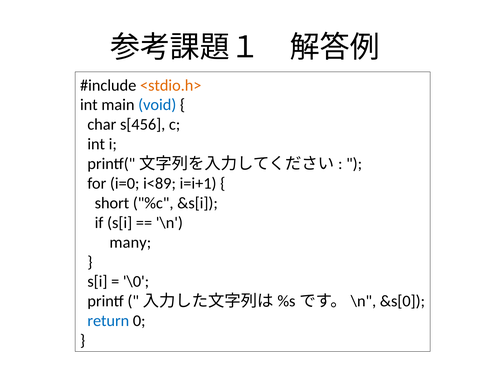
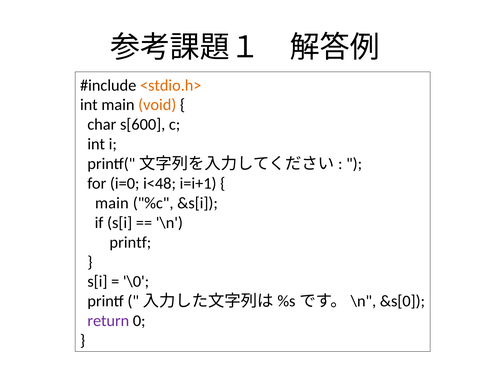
void colour: blue -> orange
s[456: s[456 -> s[600
i<89: i<89 -> i<48
short at (112, 203): short -> main
many at (130, 242): many -> printf
return colour: blue -> purple
